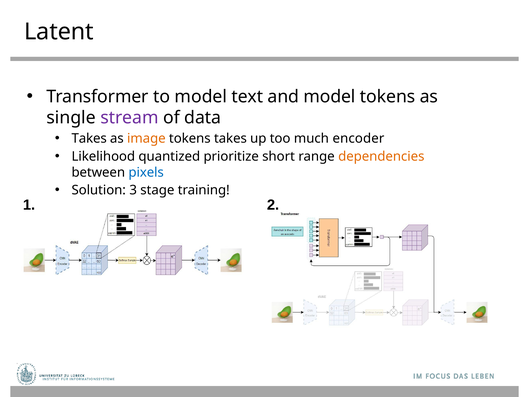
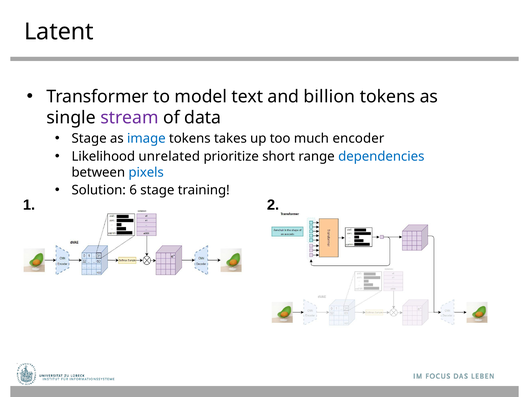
and model: model -> billion
Takes at (89, 138): Takes -> Stage
image colour: orange -> blue
quantized: quantized -> unrelated
dependencies colour: orange -> blue
3: 3 -> 6
